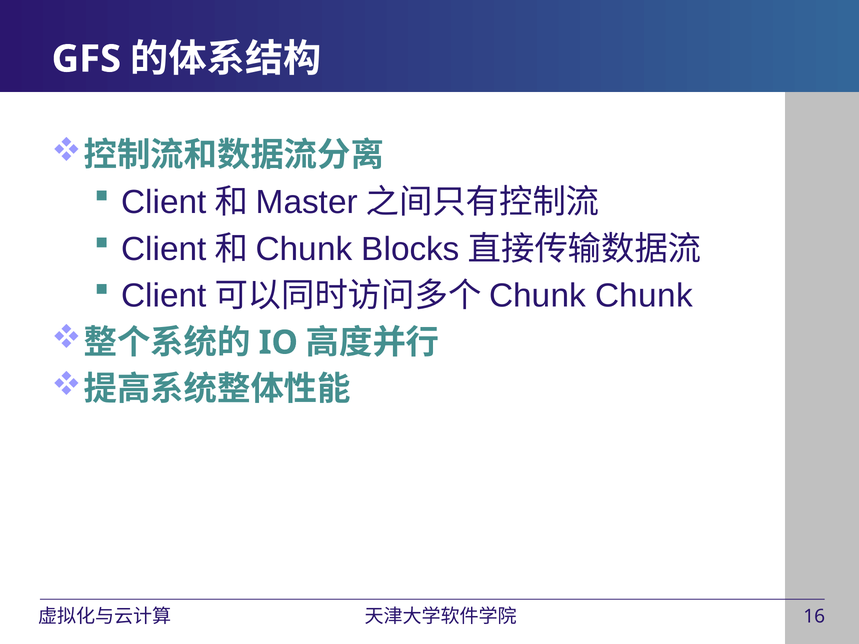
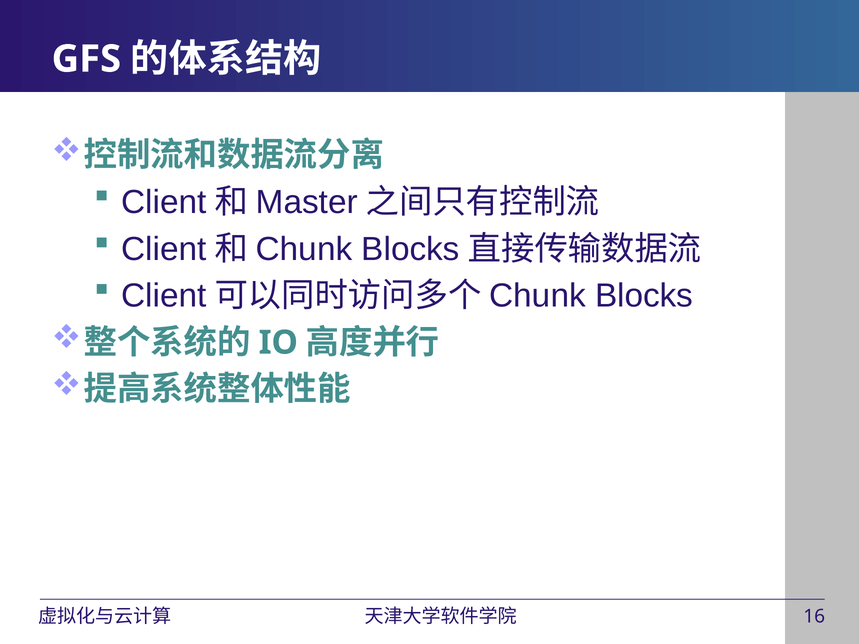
Chunk at (644, 296): Chunk -> Blocks
